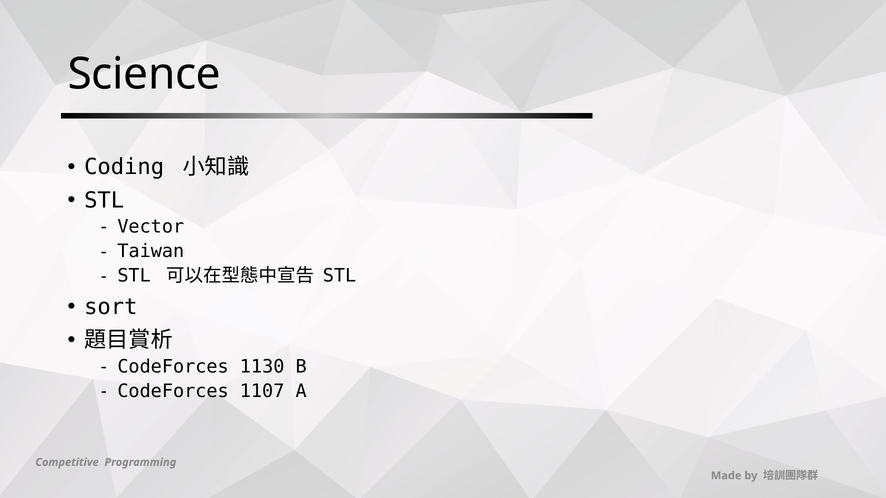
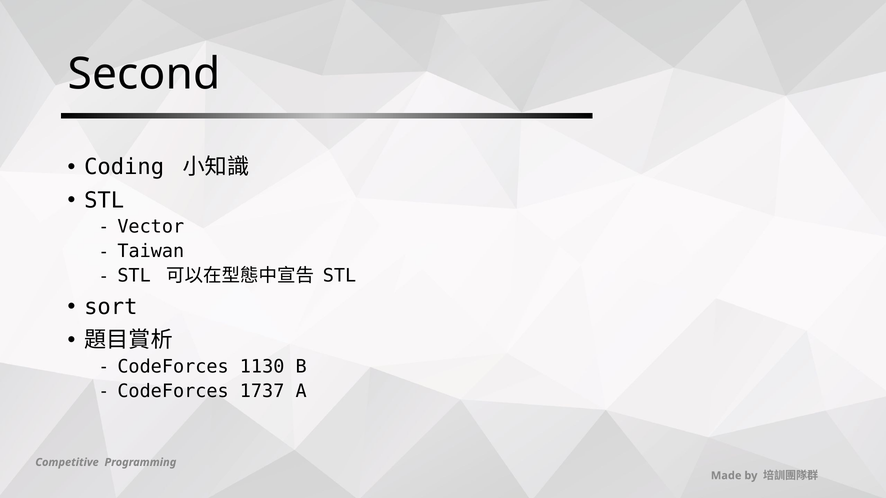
Science: Science -> Second
1107: 1107 -> 1737
